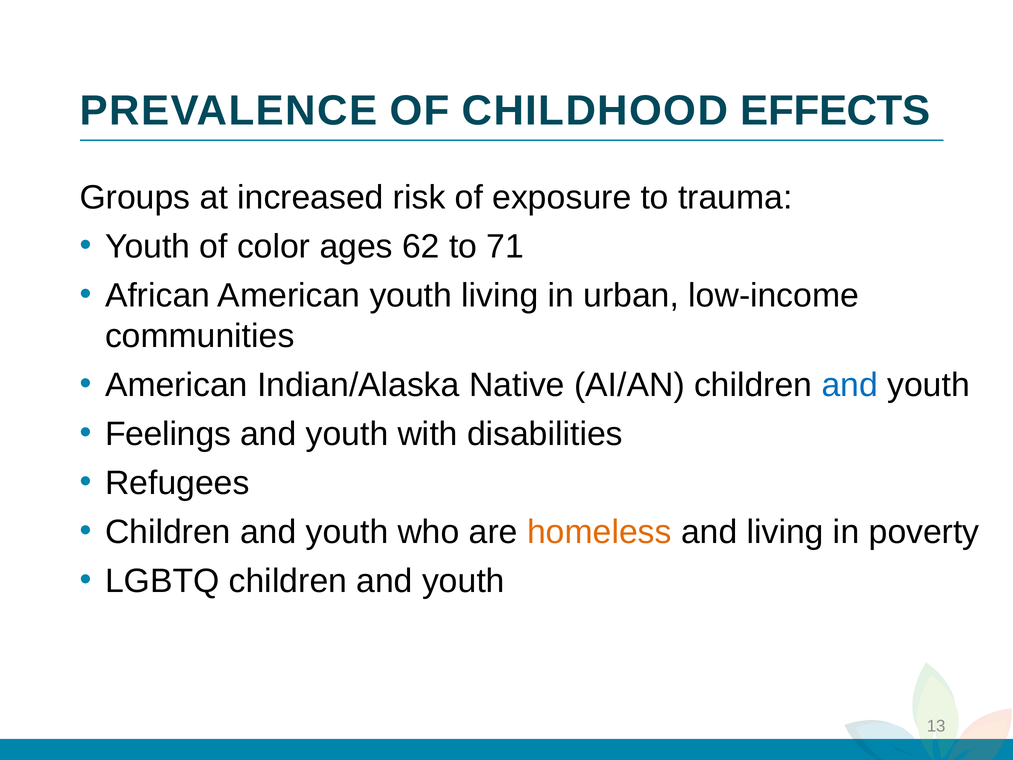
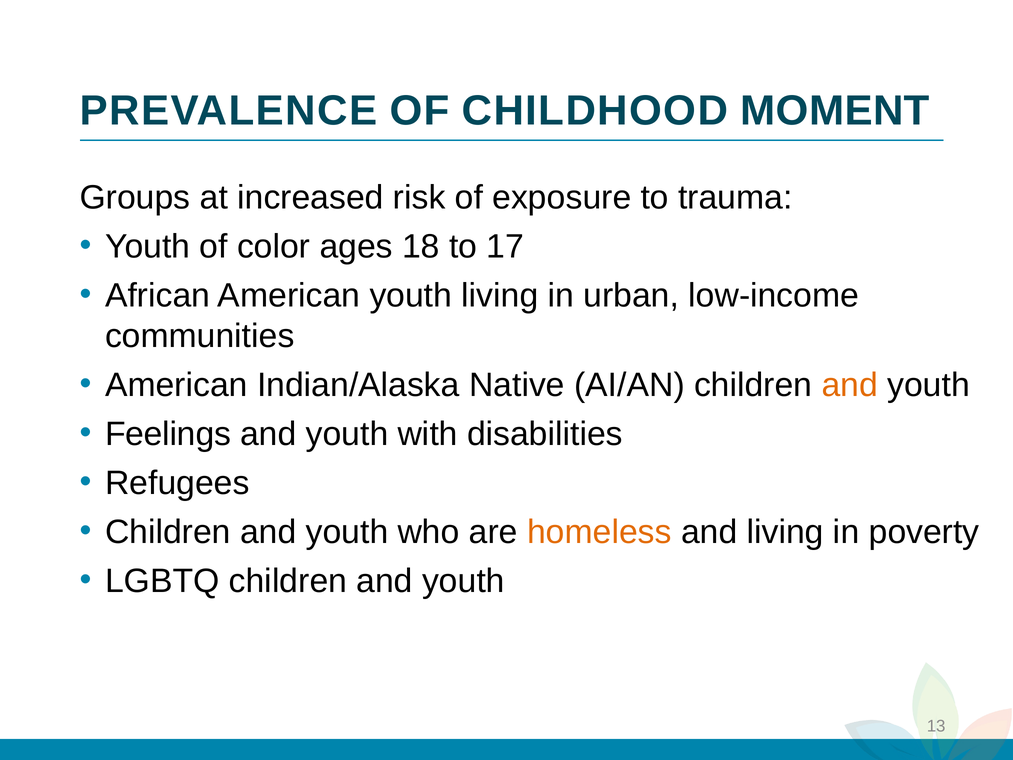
EFFECTS: EFFECTS -> MOMENT
62: 62 -> 18
71: 71 -> 17
and at (850, 385) colour: blue -> orange
